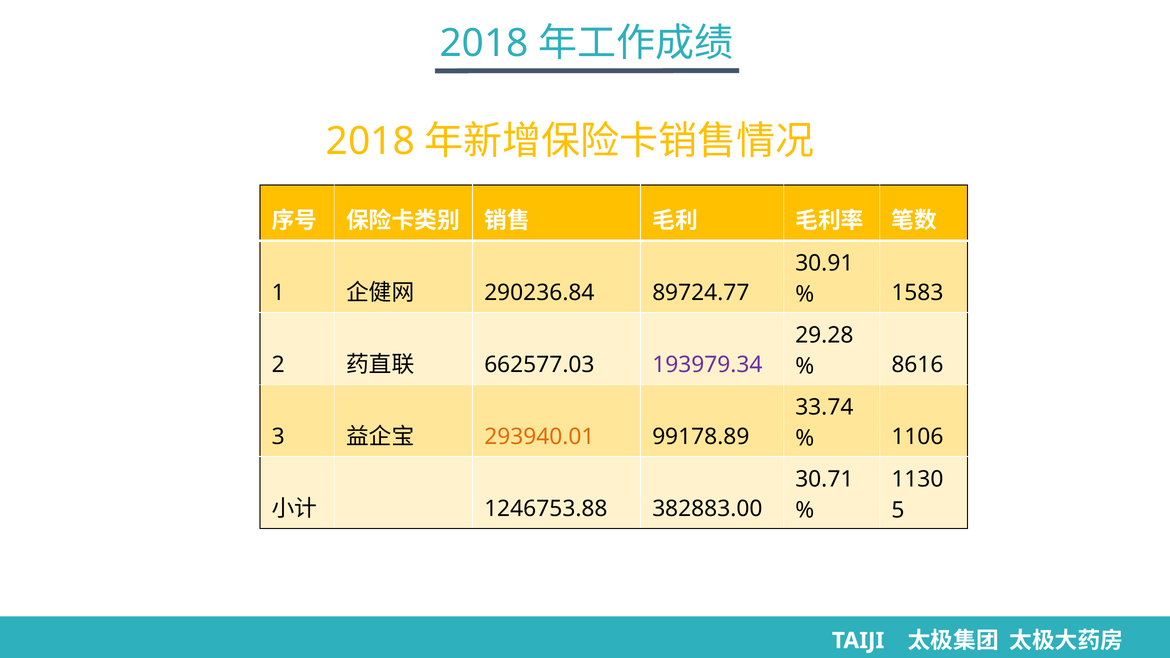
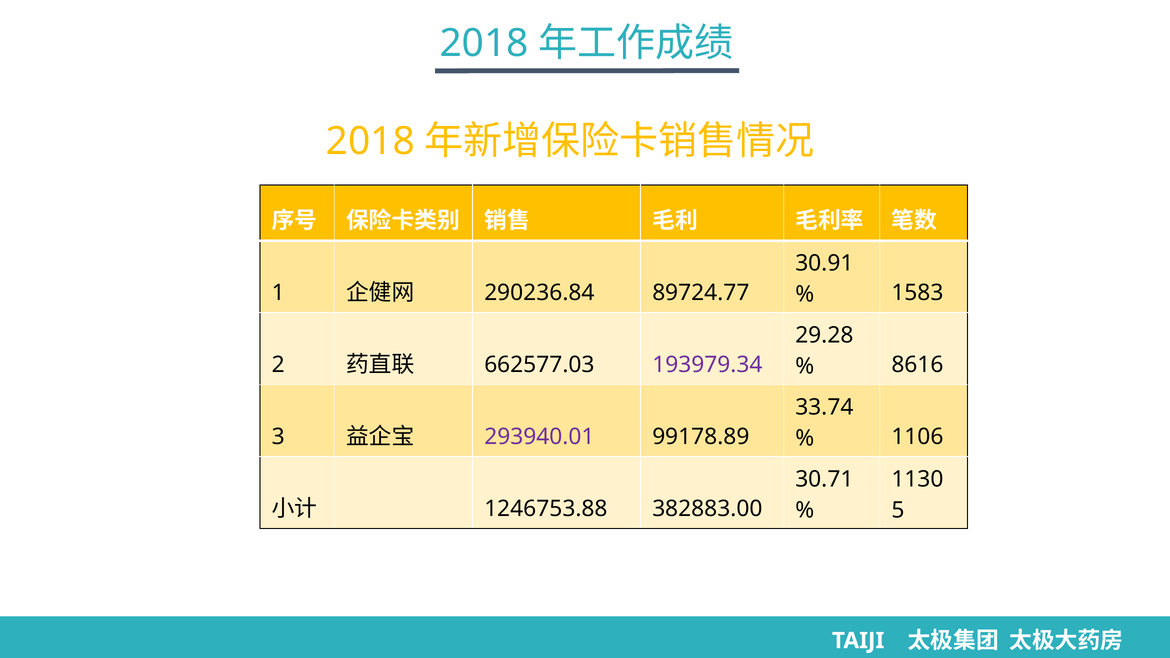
293940.01 colour: orange -> purple
